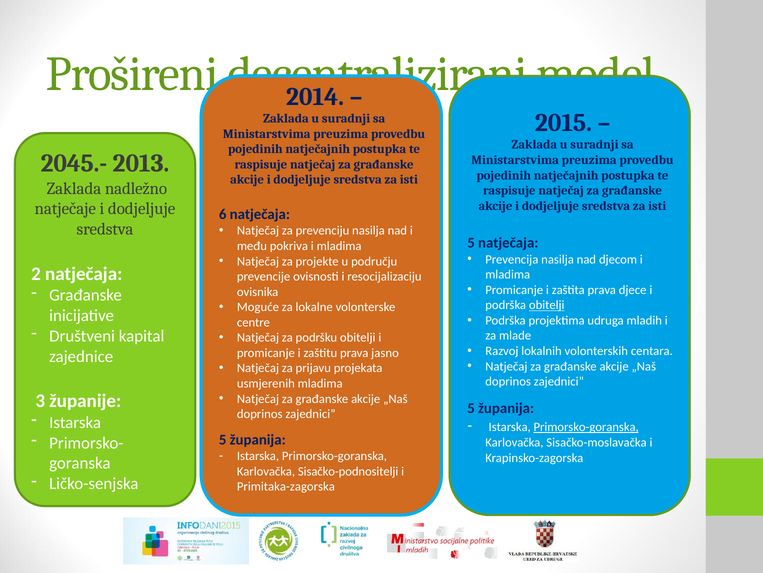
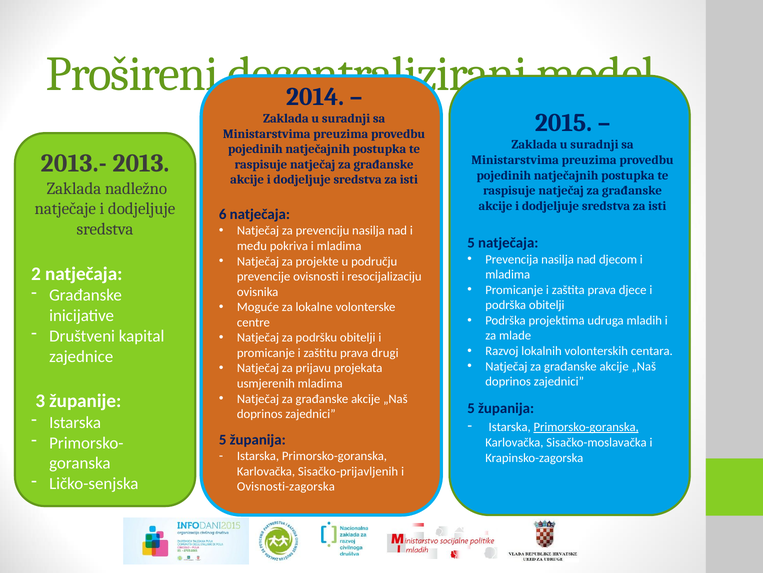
2045.-: 2045.- -> 2013.-
obitelji at (547, 305) underline: present -> none
jasno: jasno -> drugi
Sisačko-podnositelji: Sisačko-podnositelji -> Sisačko-prijavljenih
Primitaka-zagorska: Primitaka-zagorska -> Ovisnosti-zagorska
